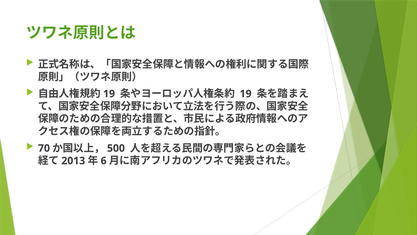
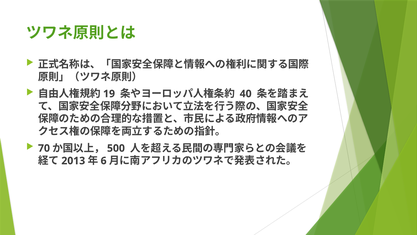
19 at (246, 94): 19 -> 40
